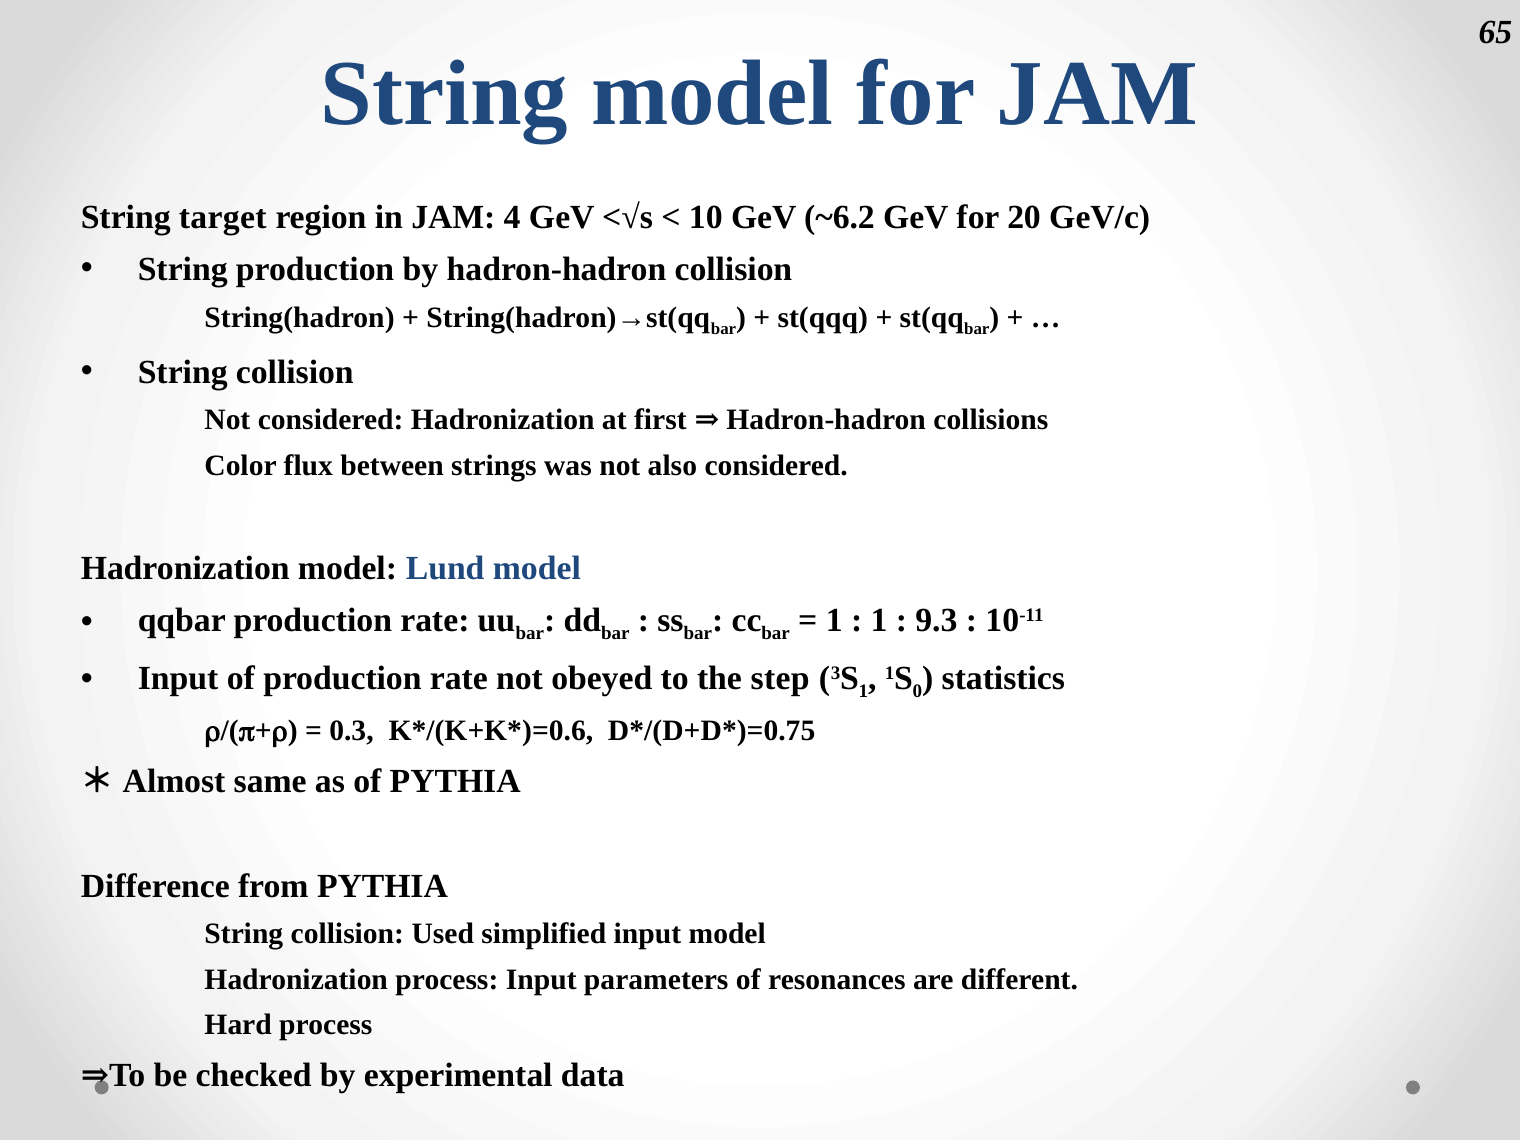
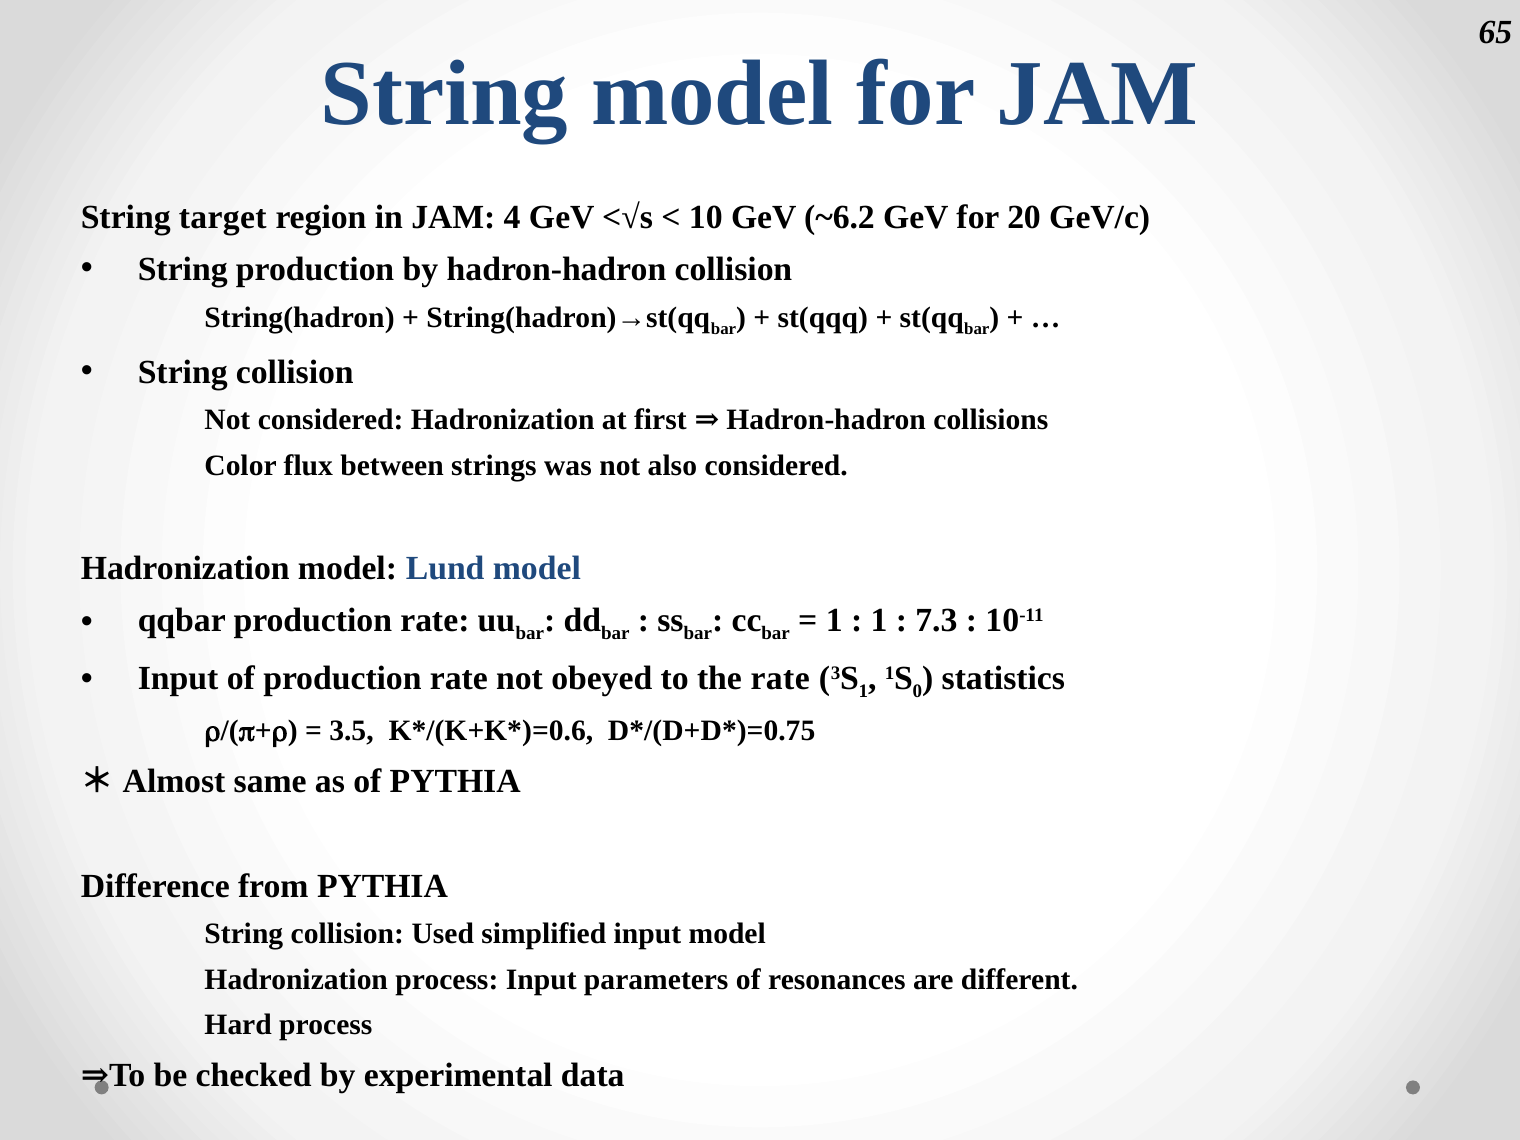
9.3: 9.3 -> 7.3
the step: step -> rate
0.3: 0.3 -> 3.5
